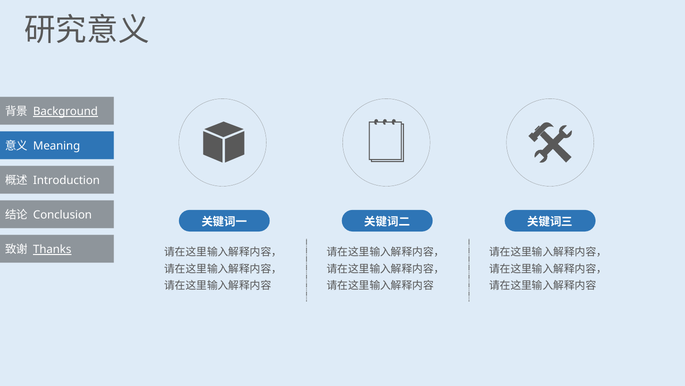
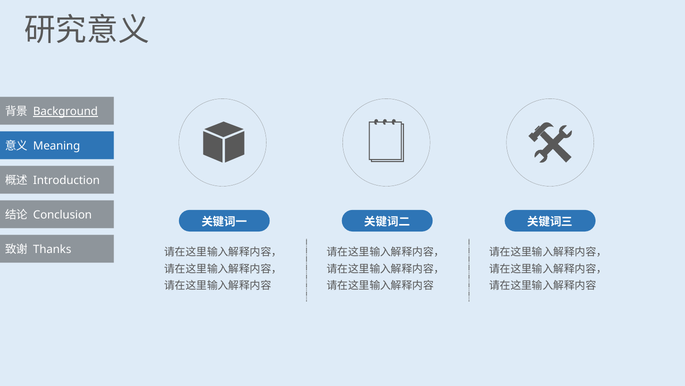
Thanks underline: present -> none
